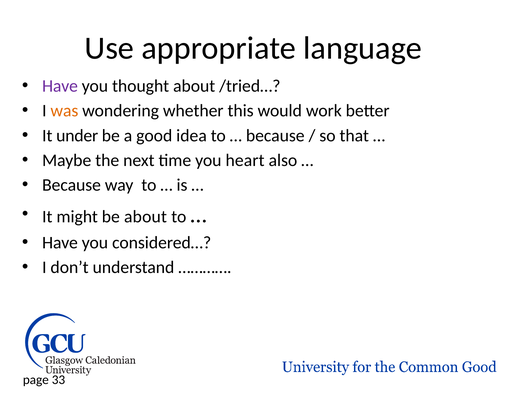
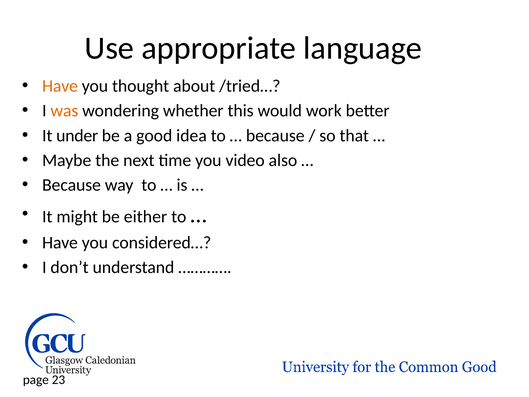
Have at (60, 86) colour: purple -> orange
heart: heart -> video
be about: about -> either
33: 33 -> 23
